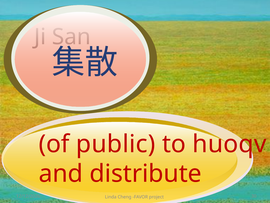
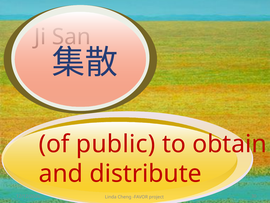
huoqv: huoqv -> obtain
